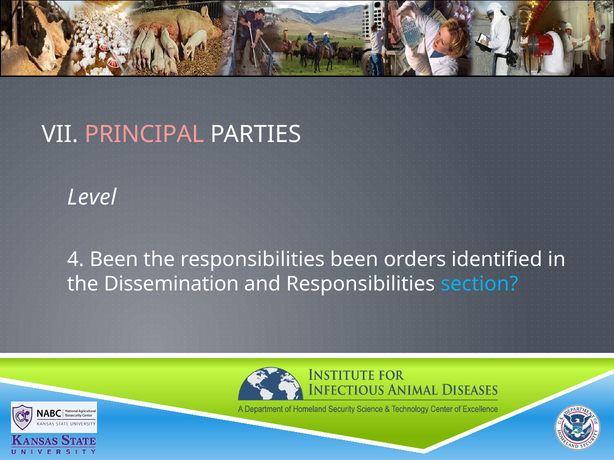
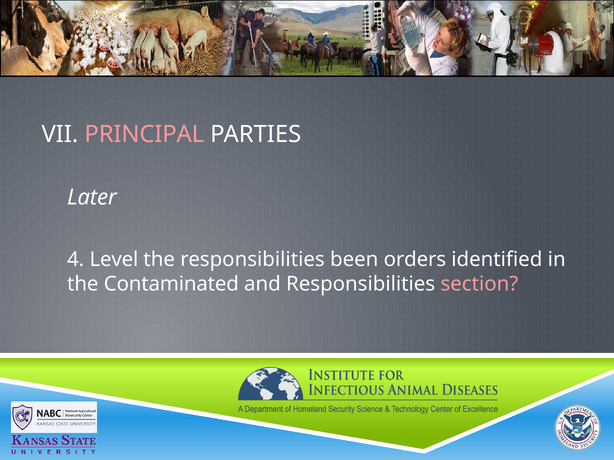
Level: Level -> Later
4 Been: Been -> Level
Dissemination: Dissemination -> Contaminated
section colour: light blue -> pink
